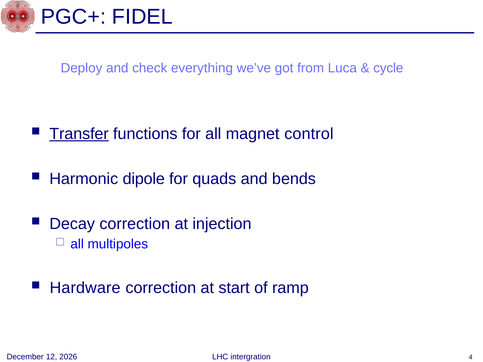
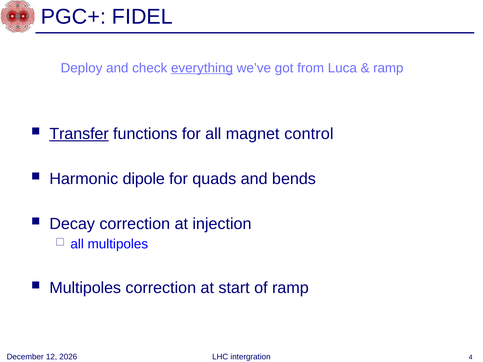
everything underline: none -> present
cycle at (388, 68): cycle -> ramp
Hardware at (85, 288): Hardware -> Multipoles
